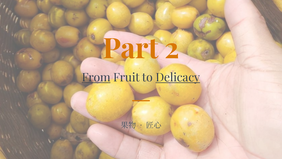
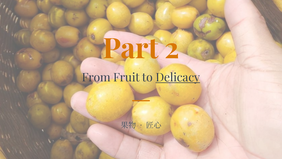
From underline: present -> none
